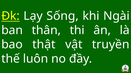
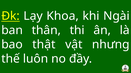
Sống: Sống -> Khoa
truyền: truyền -> nhưng
